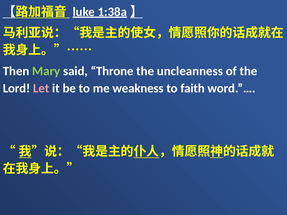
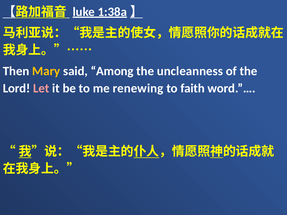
Mary colour: light green -> yellow
Throne: Throne -> Among
weakness: weakness -> renewing
